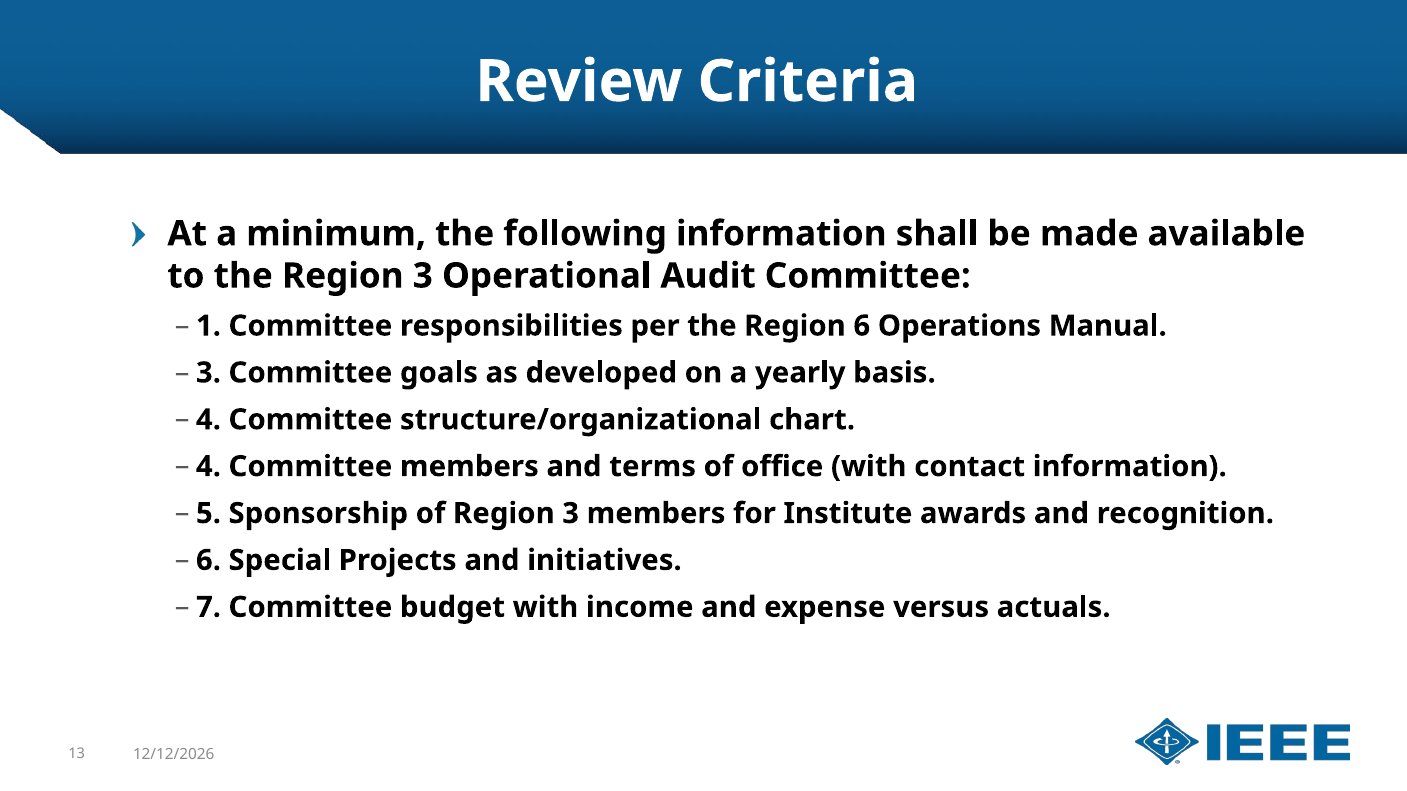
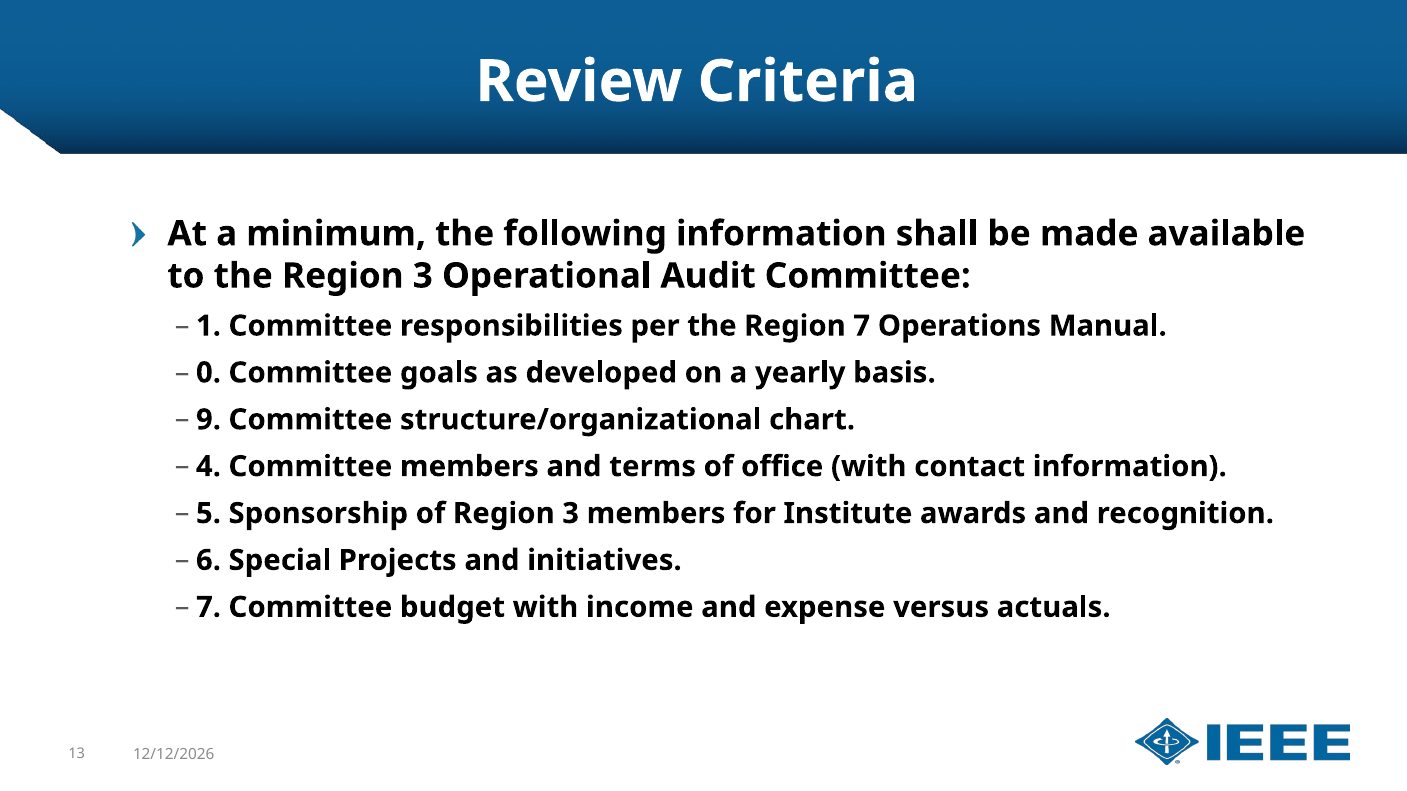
Region 6: 6 -> 7
3 at (208, 373): 3 -> 0
4 at (208, 420): 4 -> 9
